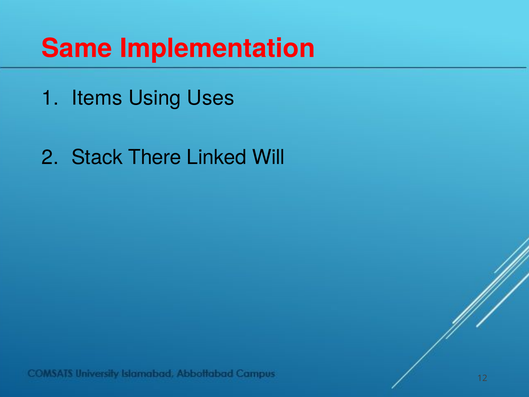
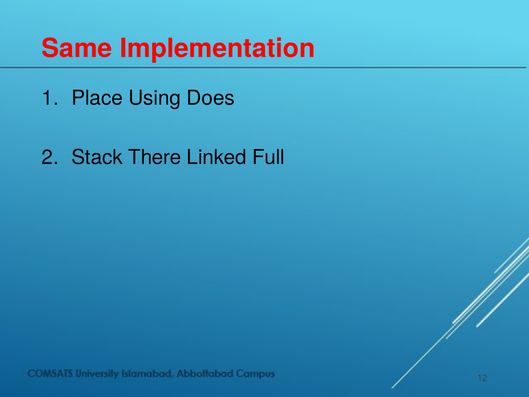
Items: Items -> Place
Uses: Uses -> Does
Will: Will -> Full
